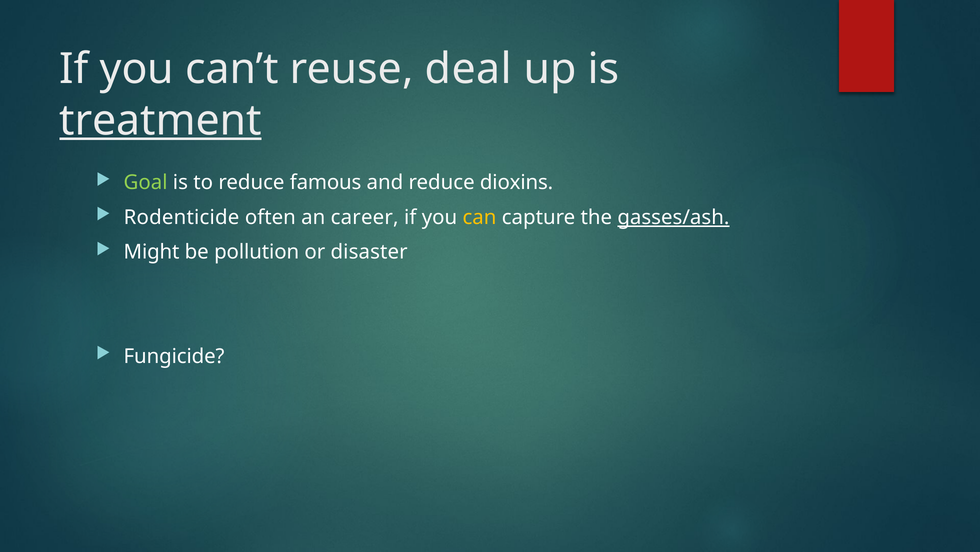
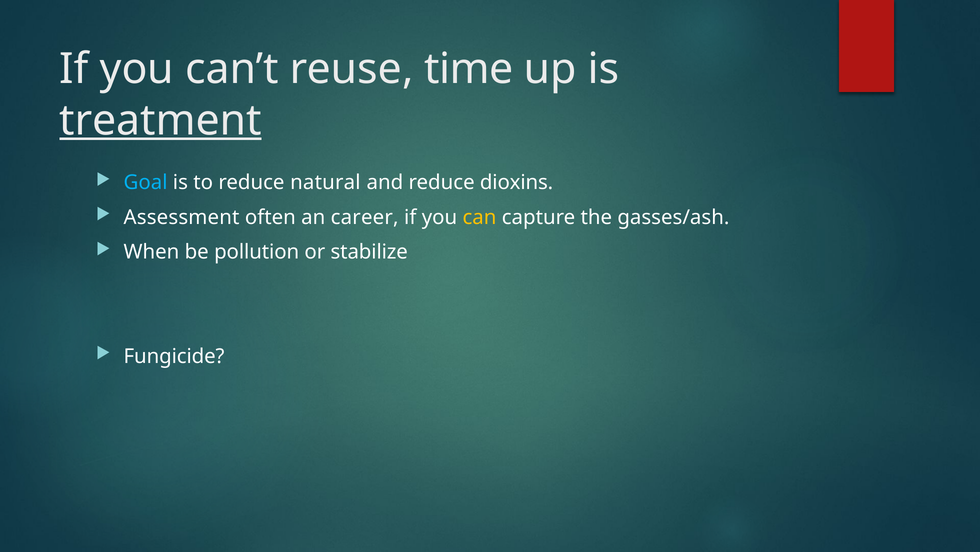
deal: deal -> time
Goal colour: light green -> light blue
famous: famous -> natural
Rodenticide: Rodenticide -> Assessment
gasses/ash underline: present -> none
Might: Might -> When
disaster: disaster -> stabilize
